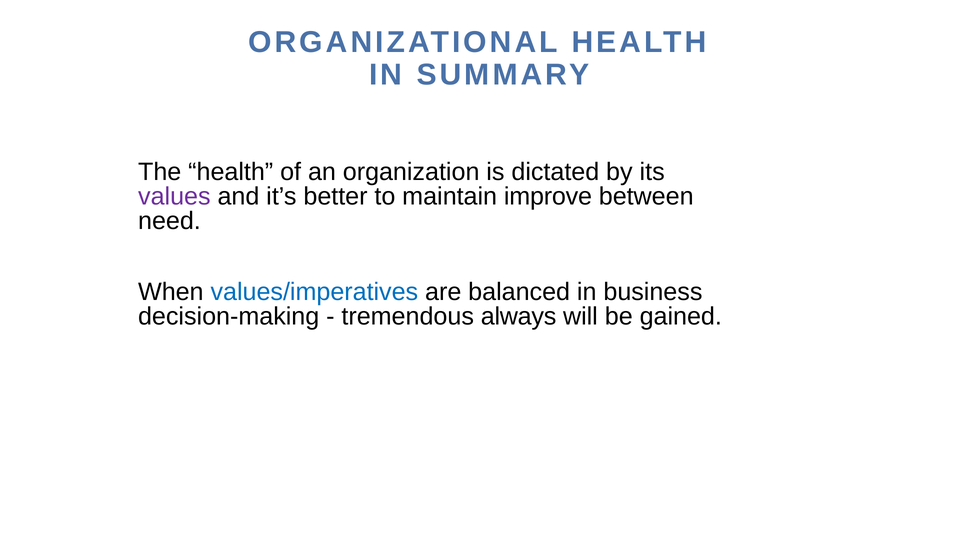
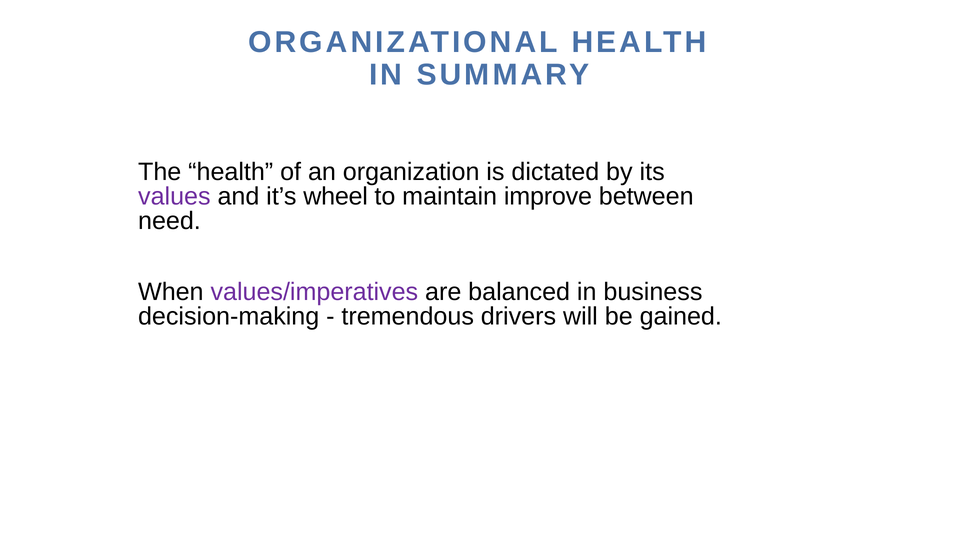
better: better -> wheel
values/imperatives colour: blue -> purple
always: always -> drivers
